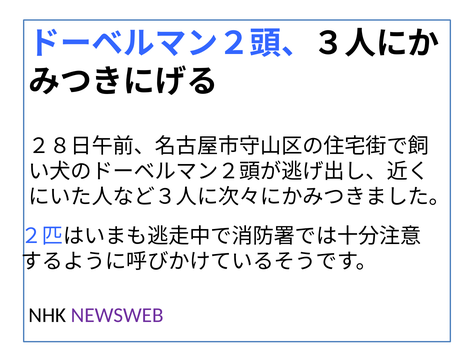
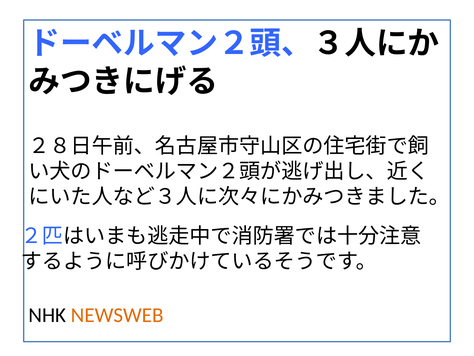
NEWSWEB colour: purple -> orange
